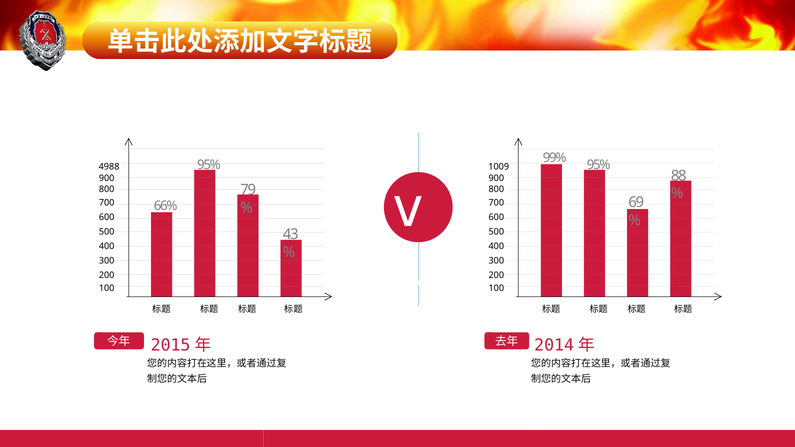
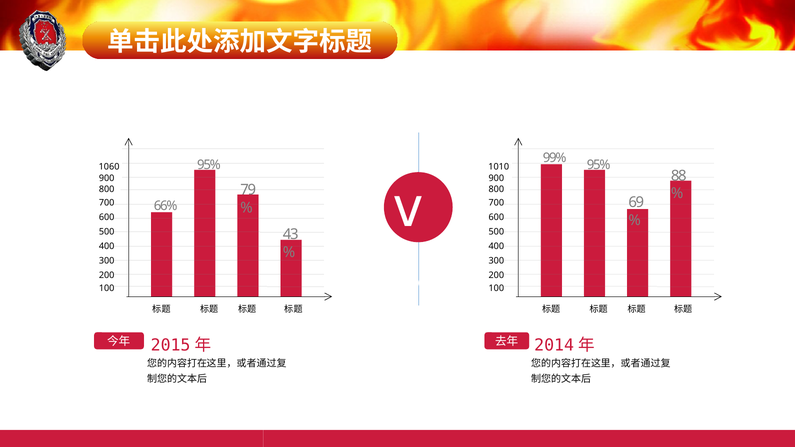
4988: 4988 -> 1060
1009: 1009 -> 1010
